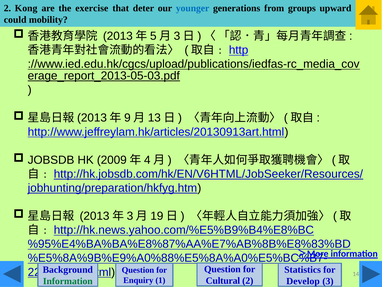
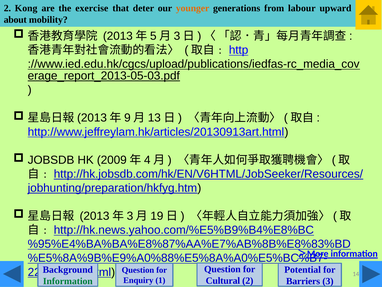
younger colour: blue -> orange
groups: groups -> labour
could: could -> about
Statistics: Statistics -> Potential
Develop: Develop -> Barriers
